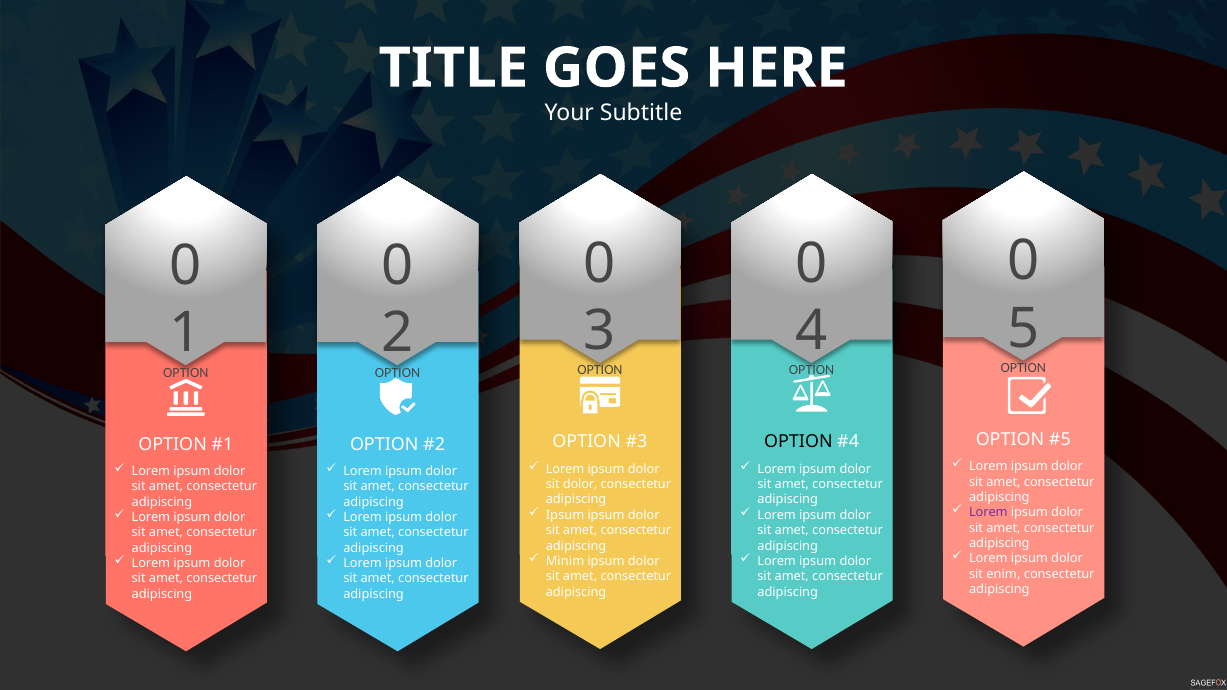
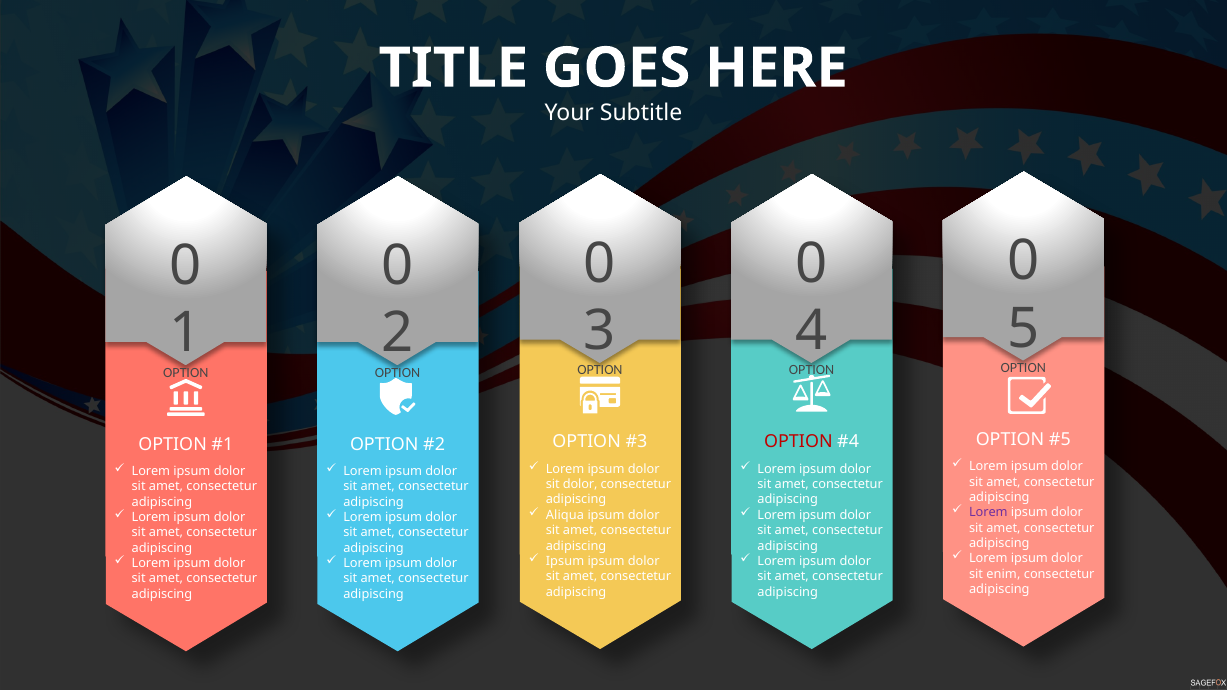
OPTION at (798, 442) colour: black -> red
Ipsum at (565, 515): Ipsum -> Aliqua
Minim at (565, 561): Minim -> Ipsum
